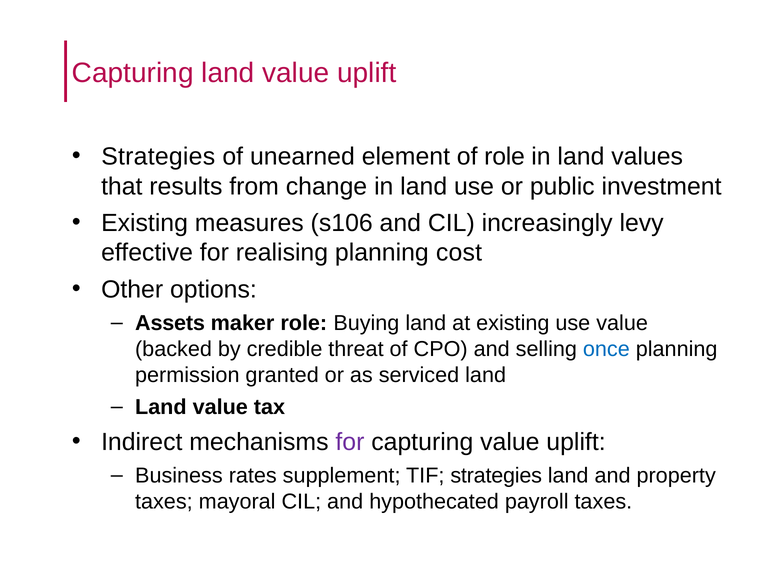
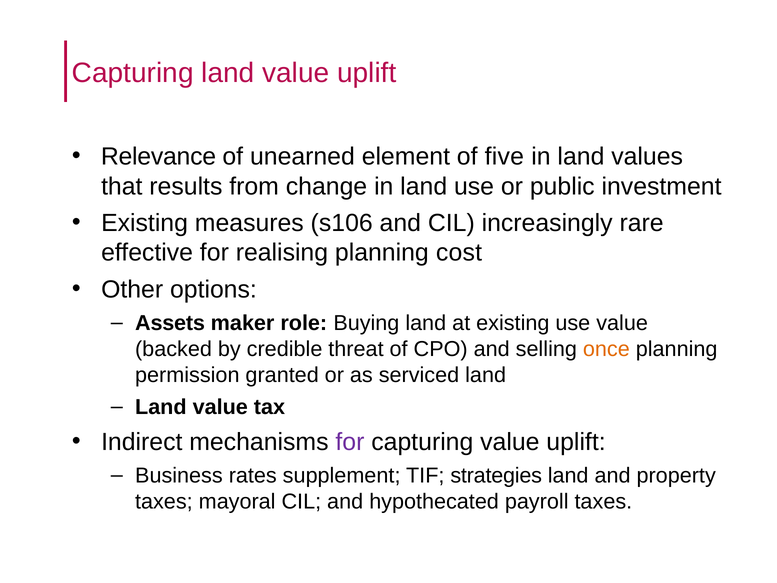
Strategies at (158, 156): Strategies -> Relevance
of role: role -> five
levy: levy -> rare
once colour: blue -> orange
